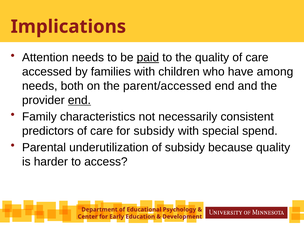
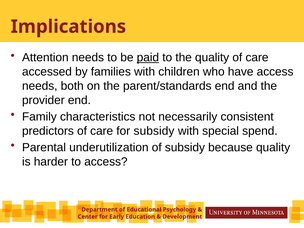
have among: among -> access
parent/accessed: parent/accessed -> parent/standards
end at (79, 100) underline: present -> none
